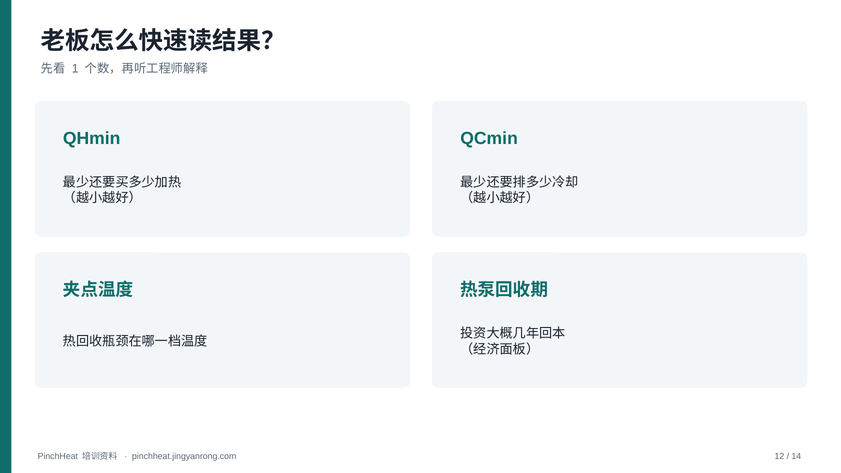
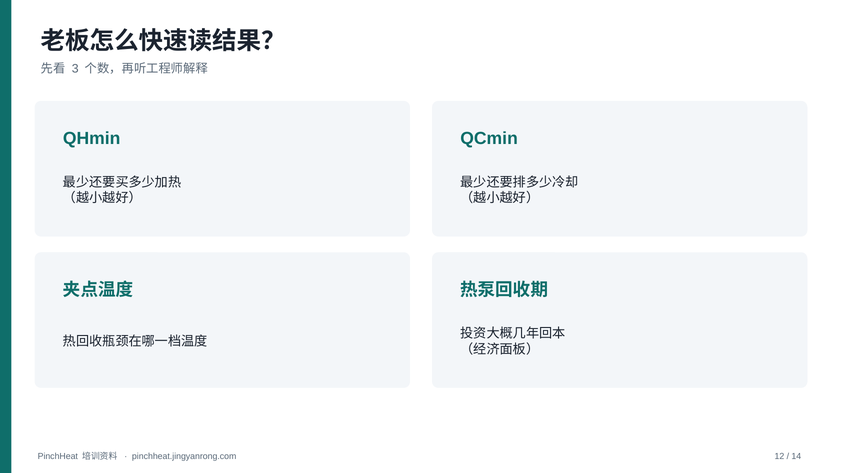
1: 1 -> 3
